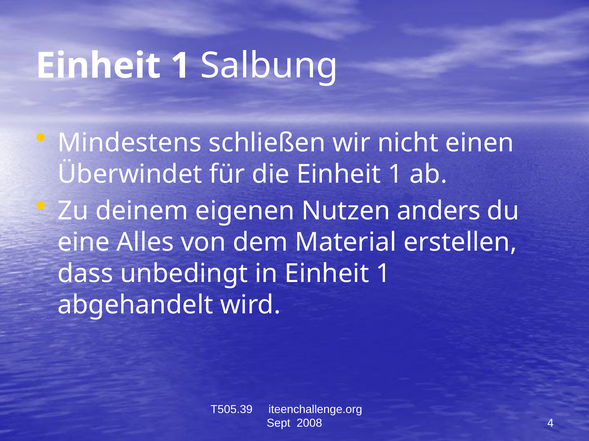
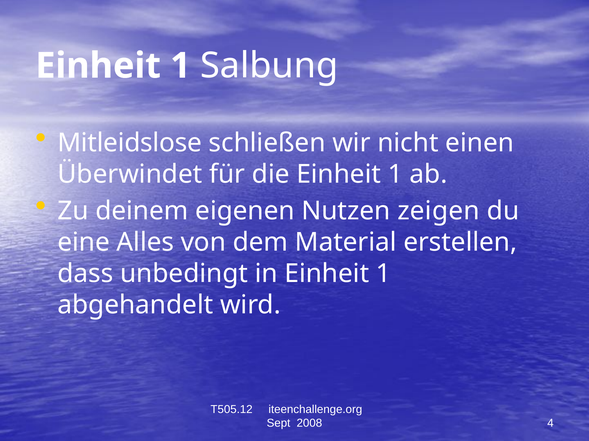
Mindestens: Mindestens -> Mitleidslose
anders: anders -> zeigen
T505.39: T505.39 -> T505.12
